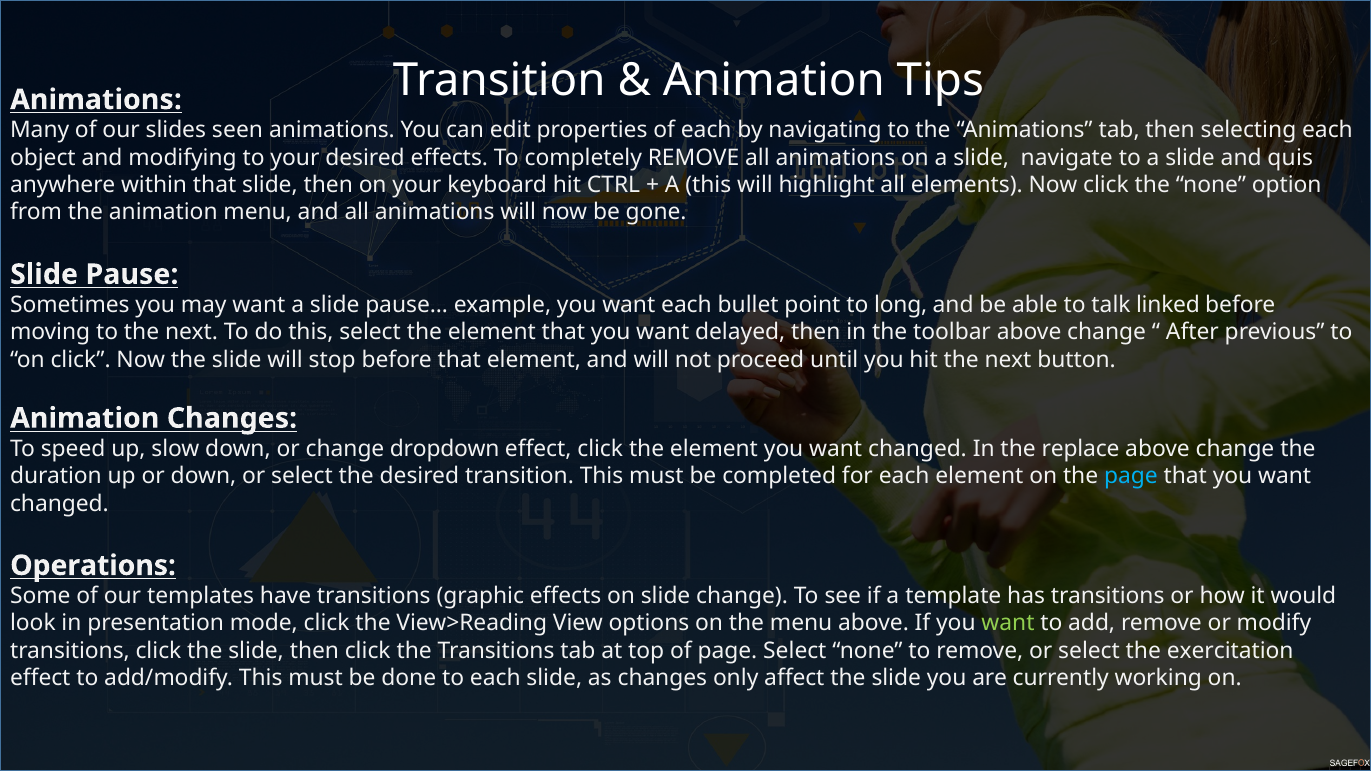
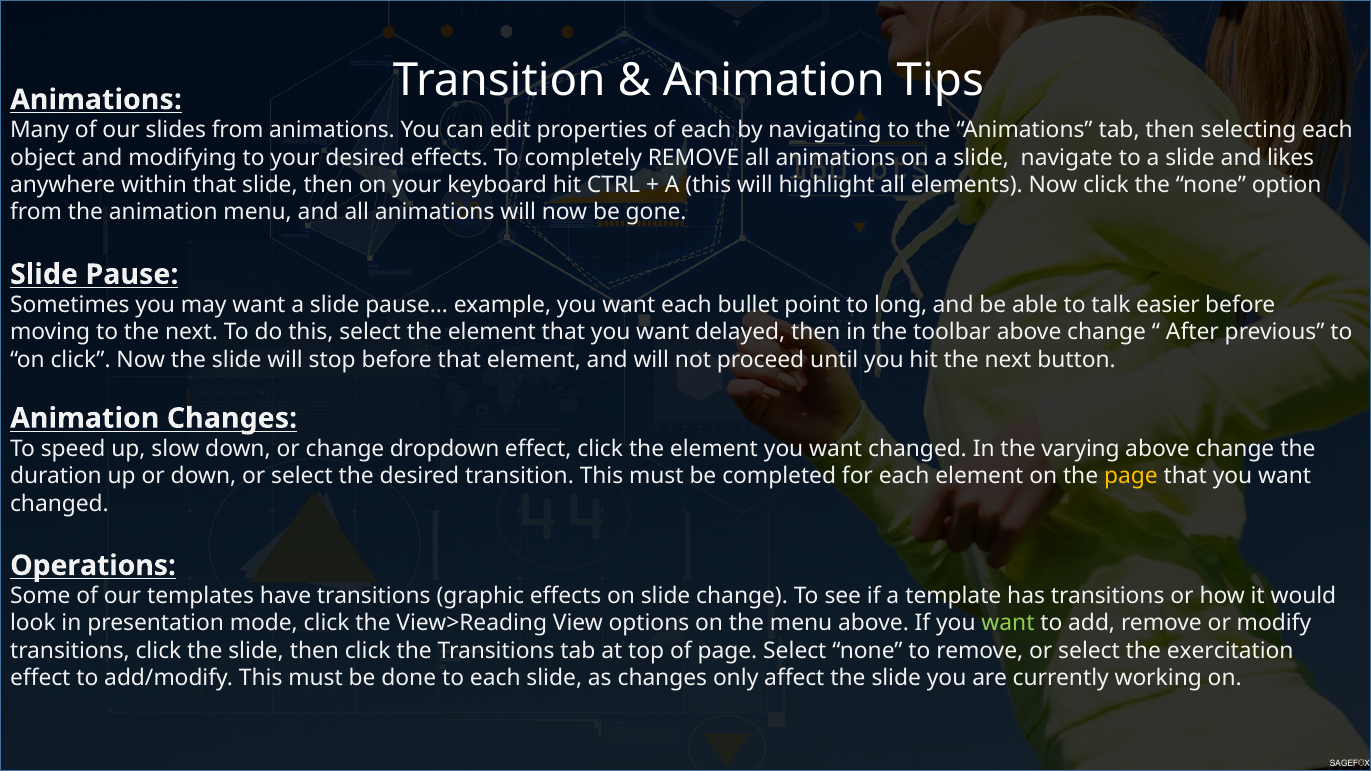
slides seen: seen -> from
quis: quis -> likes
linked: linked -> easier
replace: replace -> varying
page at (1131, 476) colour: light blue -> yellow
